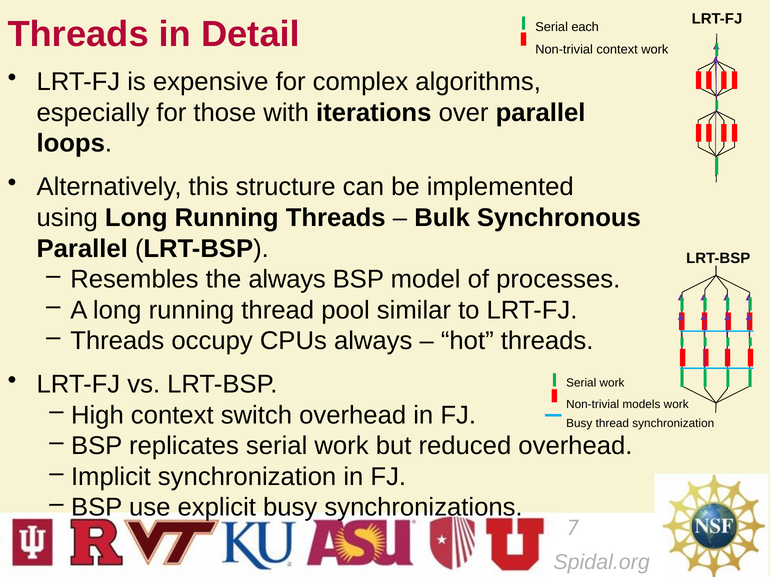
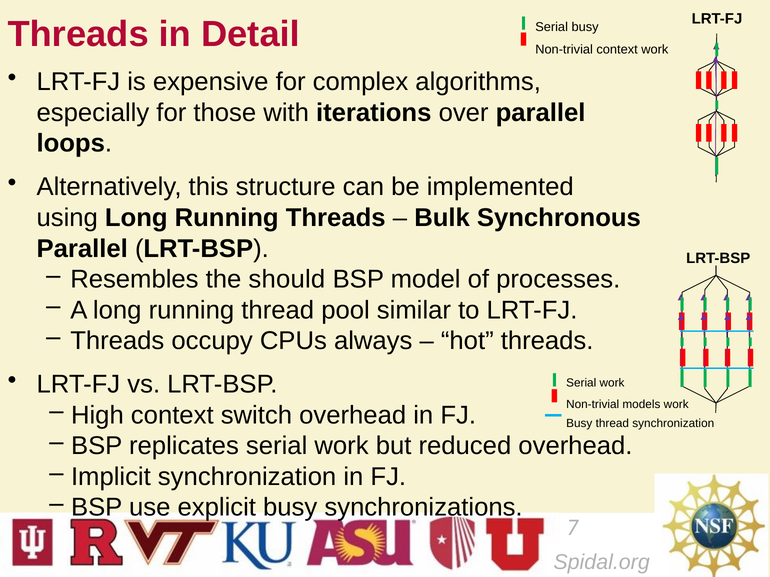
Serial each: each -> busy
the always: always -> should
